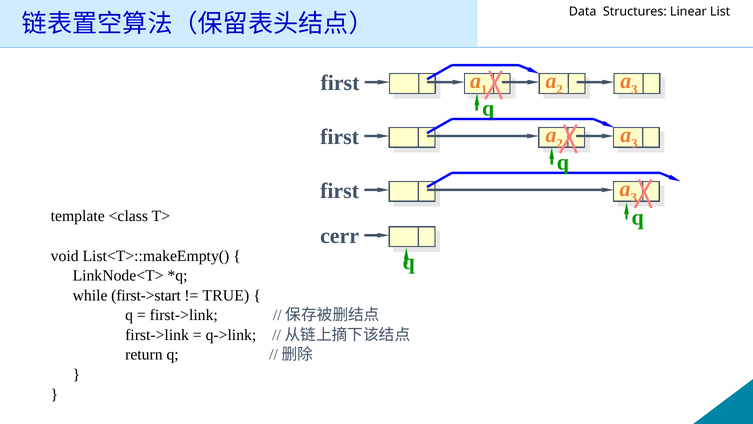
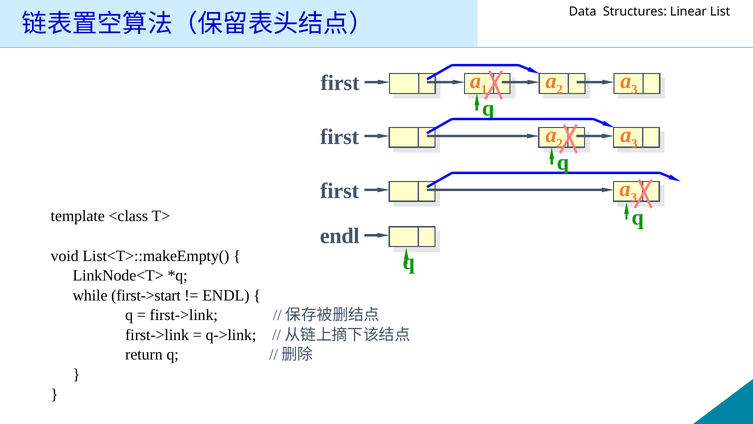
cerr at (340, 236): cerr -> endl
TRUE at (226, 295): TRUE -> ENDL
